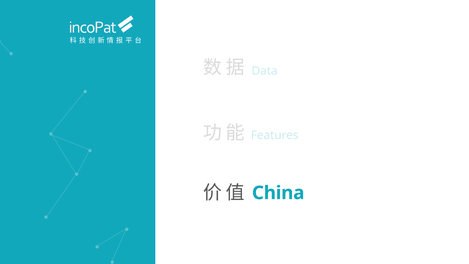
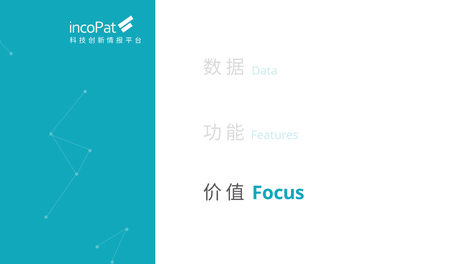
China: China -> Focus
